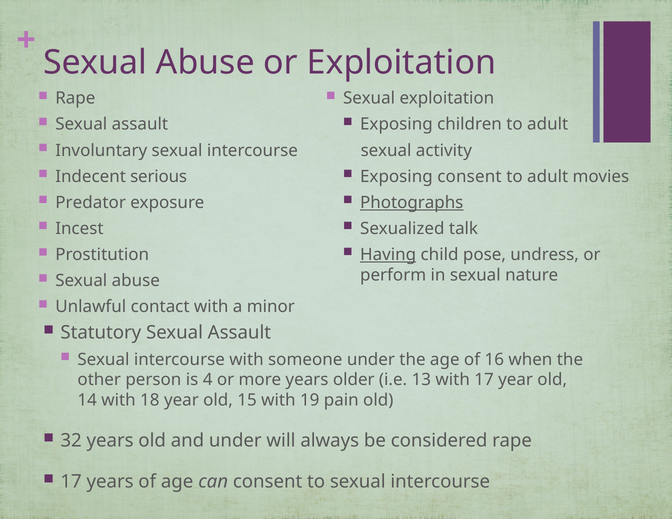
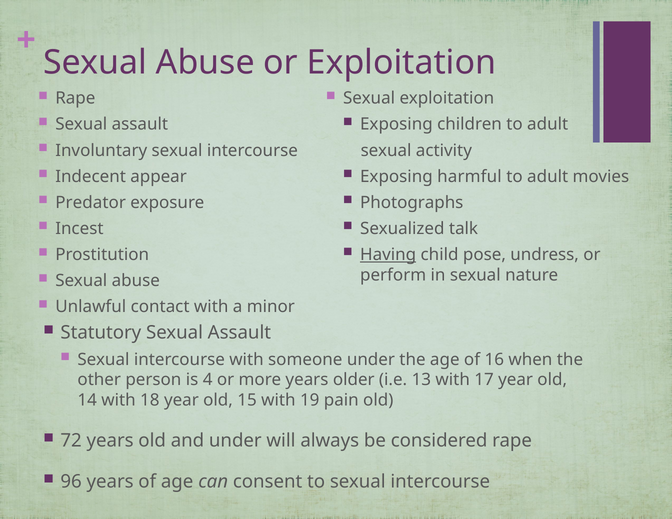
serious: serious -> appear
Exposing consent: consent -> harmful
Photographs underline: present -> none
32: 32 -> 72
17 at (71, 482): 17 -> 96
